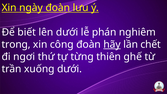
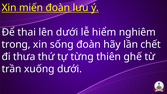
ngày: ngày -> miến
biết: biết -> thai
phán: phán -> hiểm
công: công -> sống
hãy underline: present -> none
ngơi: ngơi -> thưa
